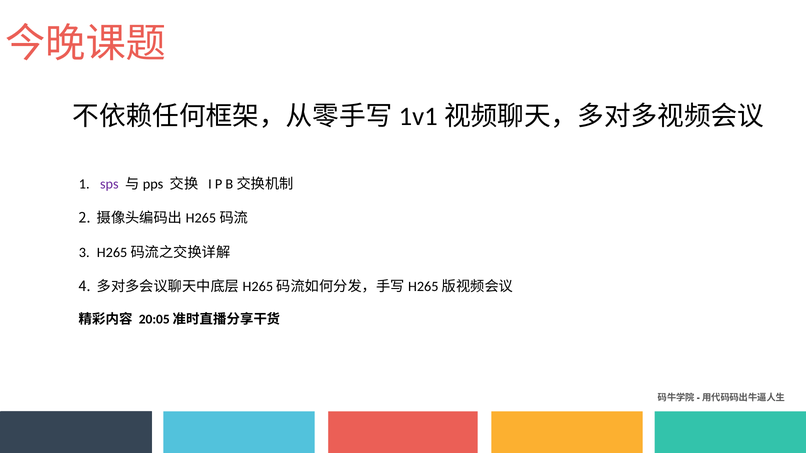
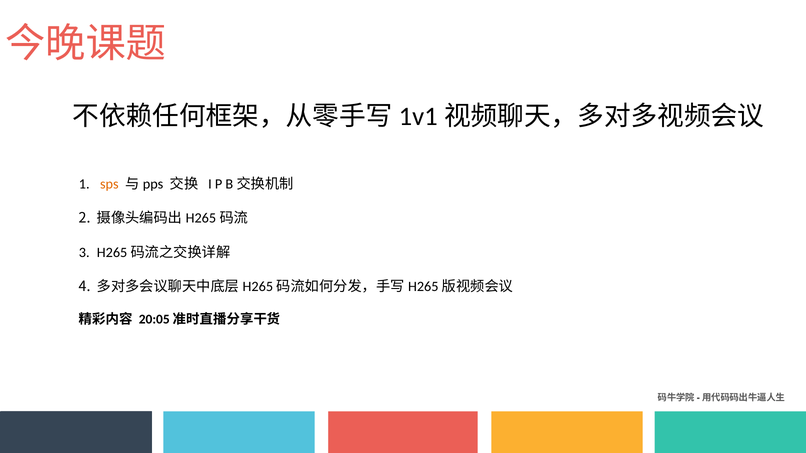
sps colour: purple -> orange
